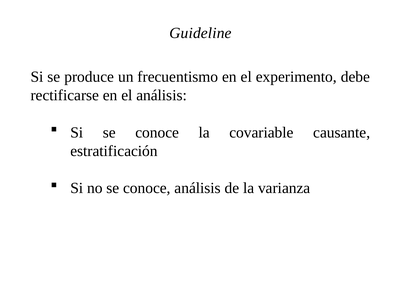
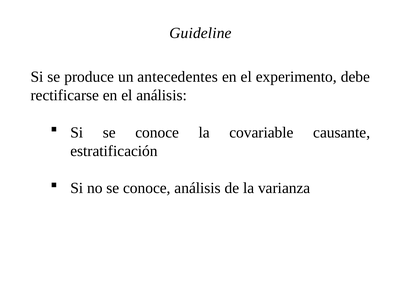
frecuentismo: frecuentismo -> antecedentes
